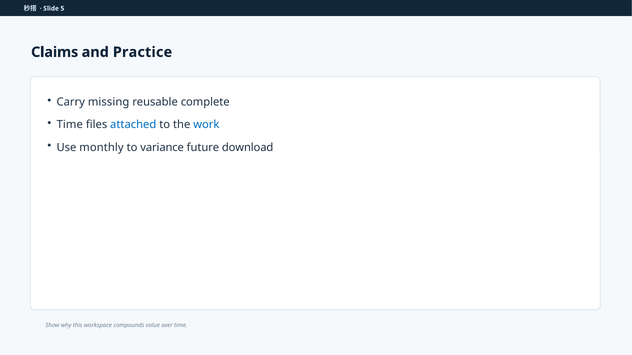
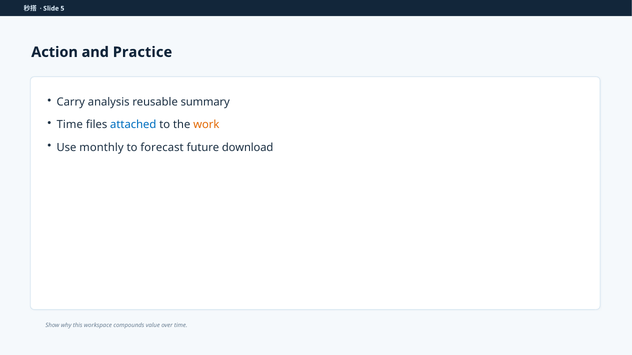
Claims: Claims -> Action
missing: missing -> analysis
complete: complete -> summary
work colour: blue -> orange
variance: variance -> forecast
